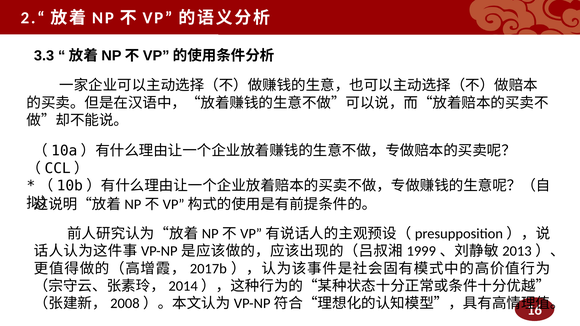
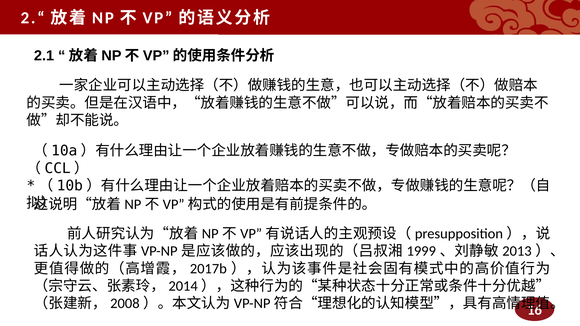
3.3: 3.3 -> 2.1
